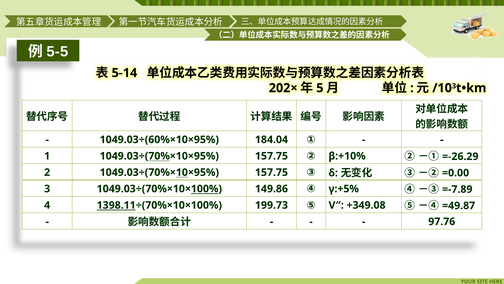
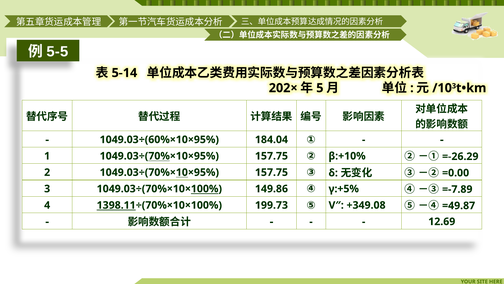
97.76: 97.76 -> 12.69
